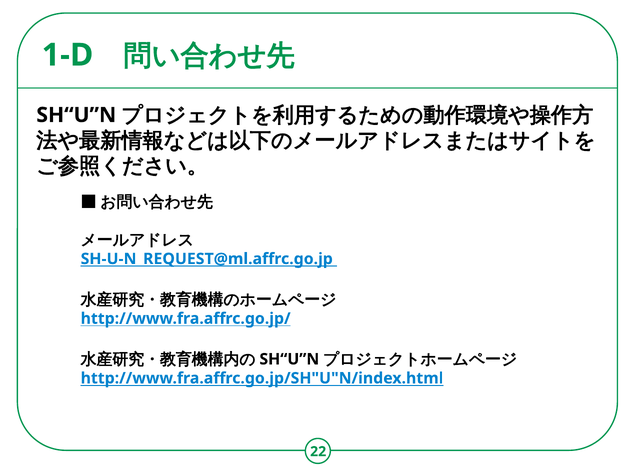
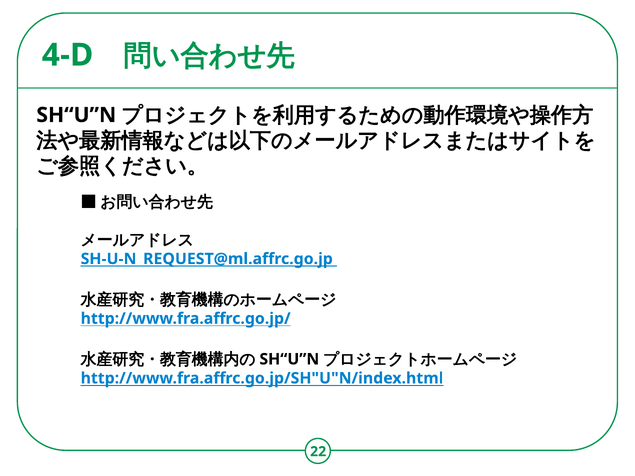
1-D: 1-D -> 4-D
